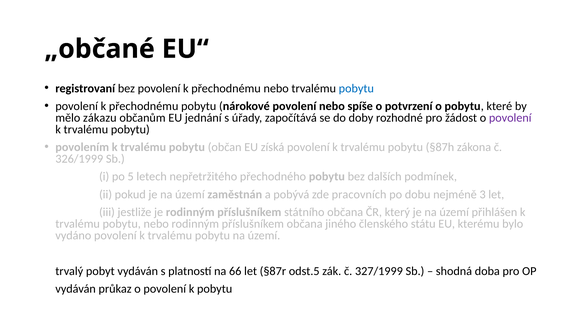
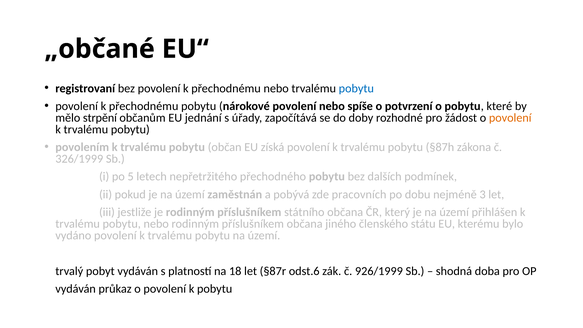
zákazu: zákazu -> strpění
povolení at (510, 118) colour: purple -> orange
66: 66 -> 18
odst.5: odst.5 -> odst.6
327/1999: 327/1999 -> 926/1999
